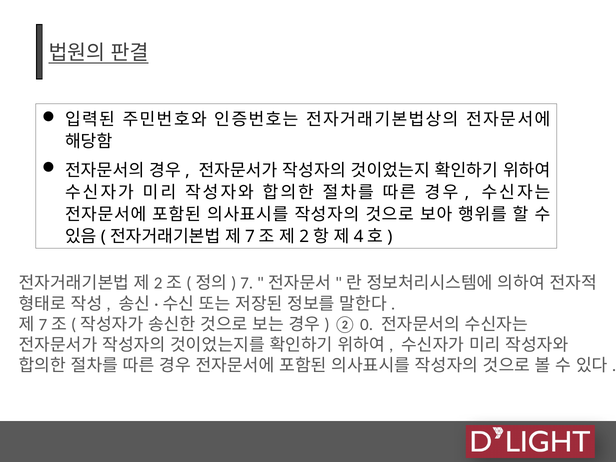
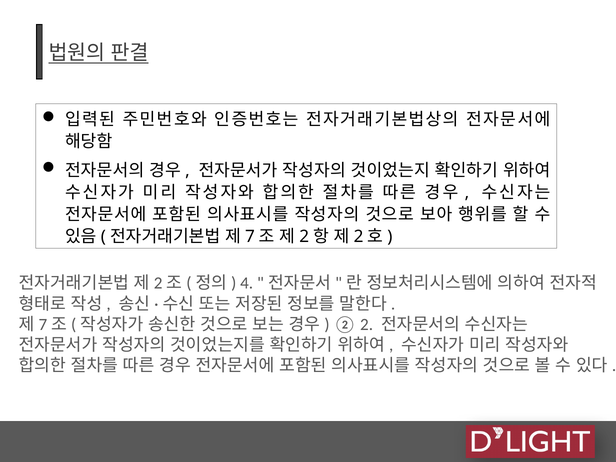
4 at (359, 236): 4 -> 2
7 at (247, 283): 7 -> 4
② 0: 0 -> 2
